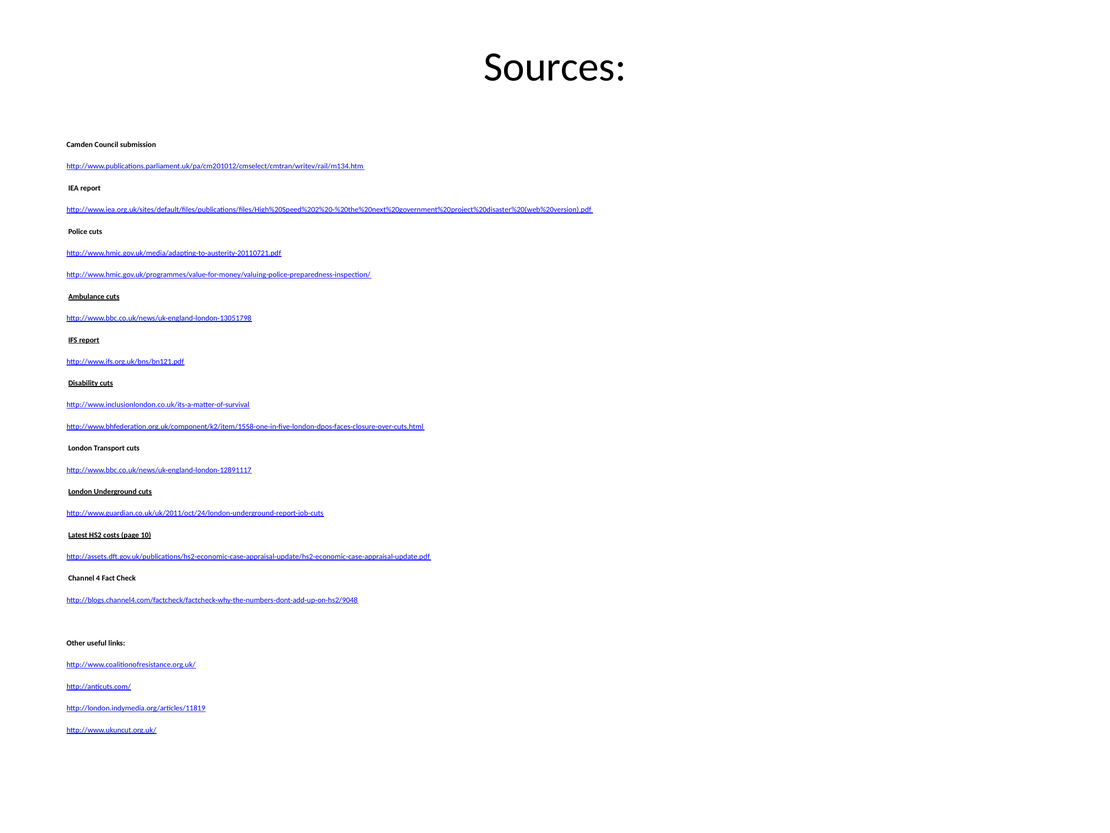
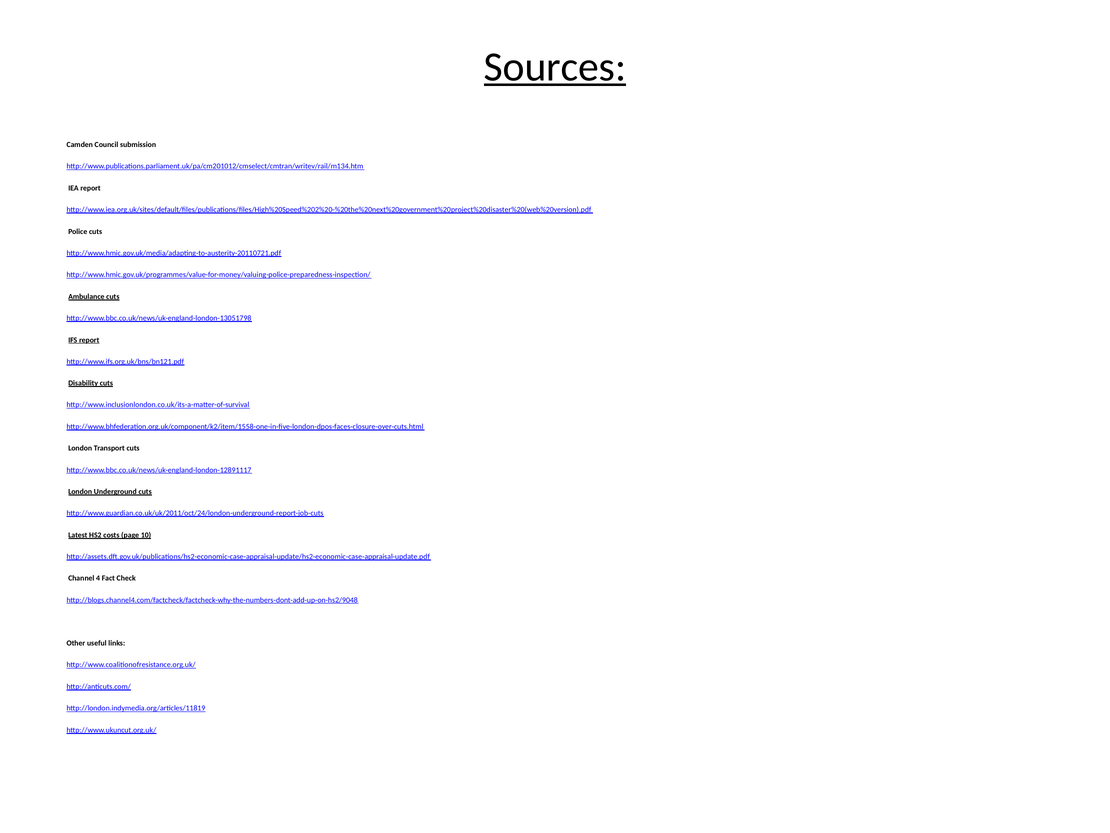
Sources underline: none -> present
